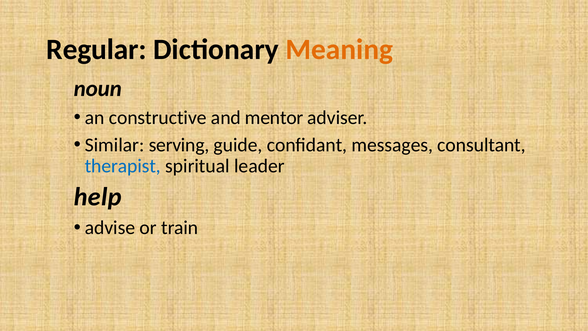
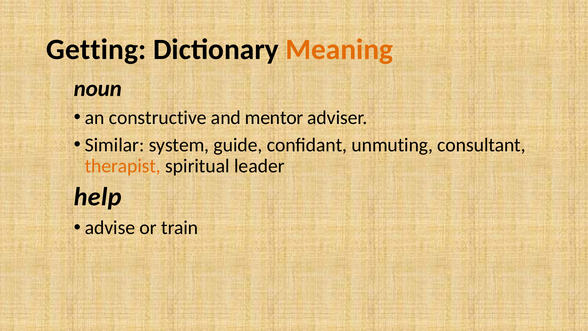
Regular: Regular -> Getting
serving: serving -> system
messages: messages -> unmuting
therapist colour: blue -> orange
